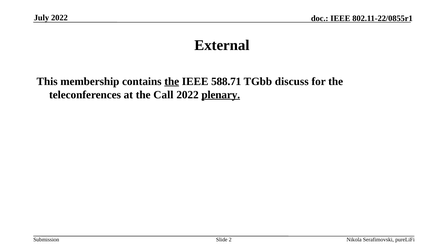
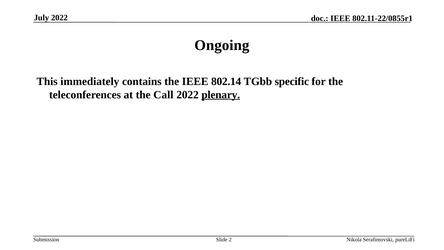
External: External -> Ongoing
membership: membership -> immediately
the at (172, 81) underline: present -> none
588.71: 588.71 -> 802.14
discuss: discuss -> specific
